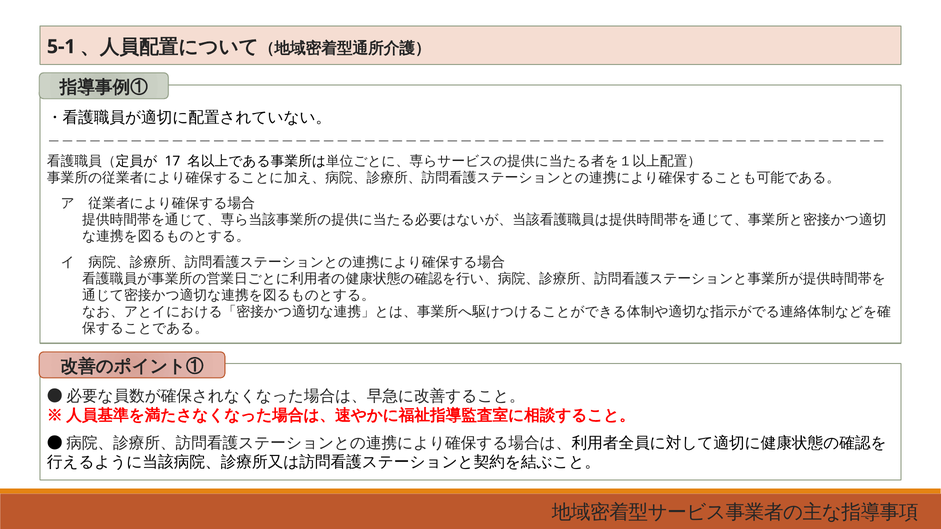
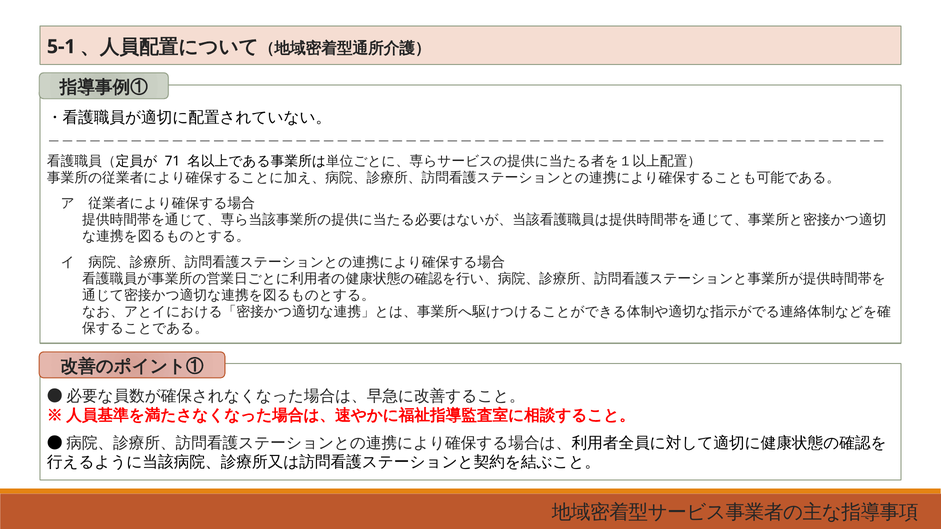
17: 17 -> 71
